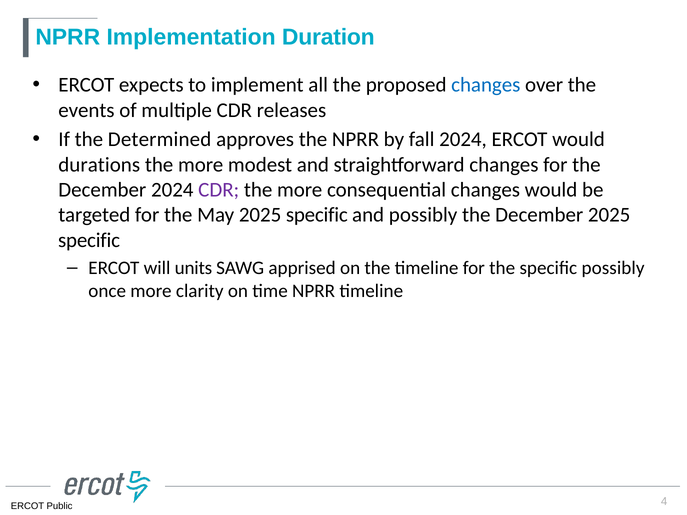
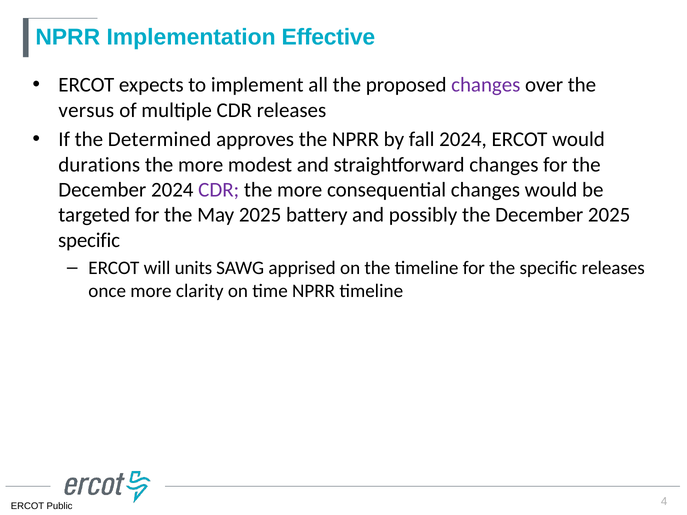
Duration: Duration -> Effective
changes at (486, 85) colour: blue -> purple
events: events -> versus
May 2025 specific: specific -> battery
specific possibly: possibly -> releases
